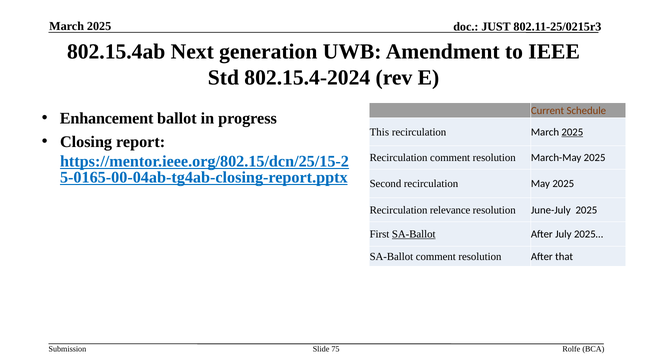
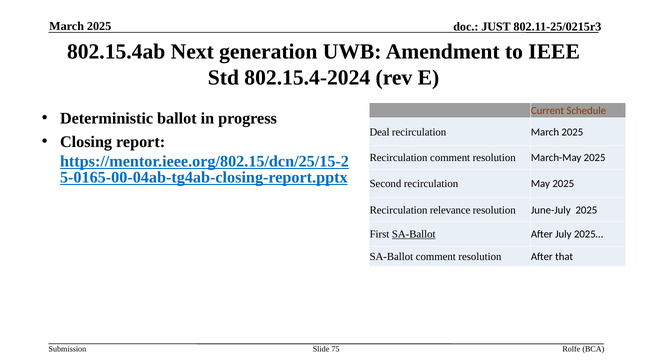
Enhancement: Enhancement -> Deterministic
This: This -> Deal
2025 at (572, 132) underline: present -> none
